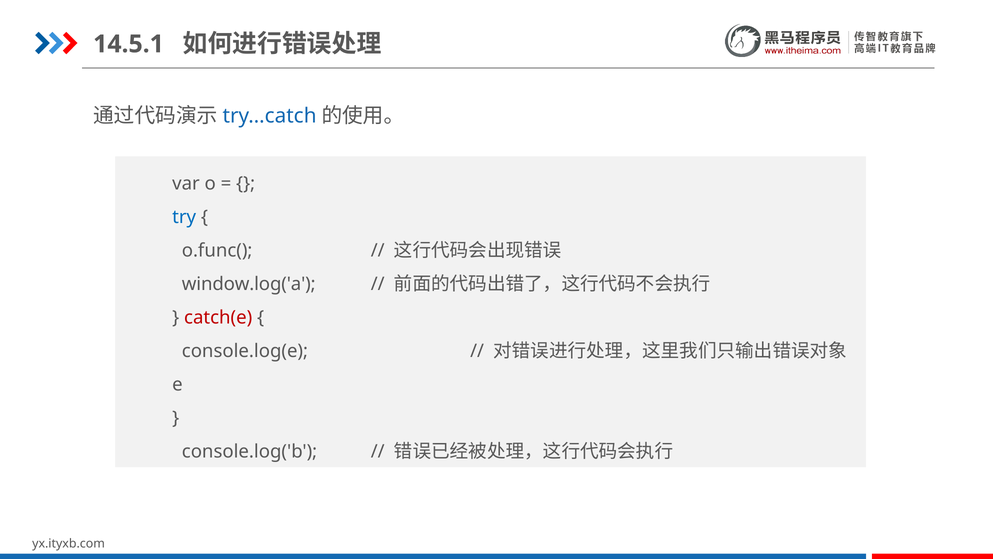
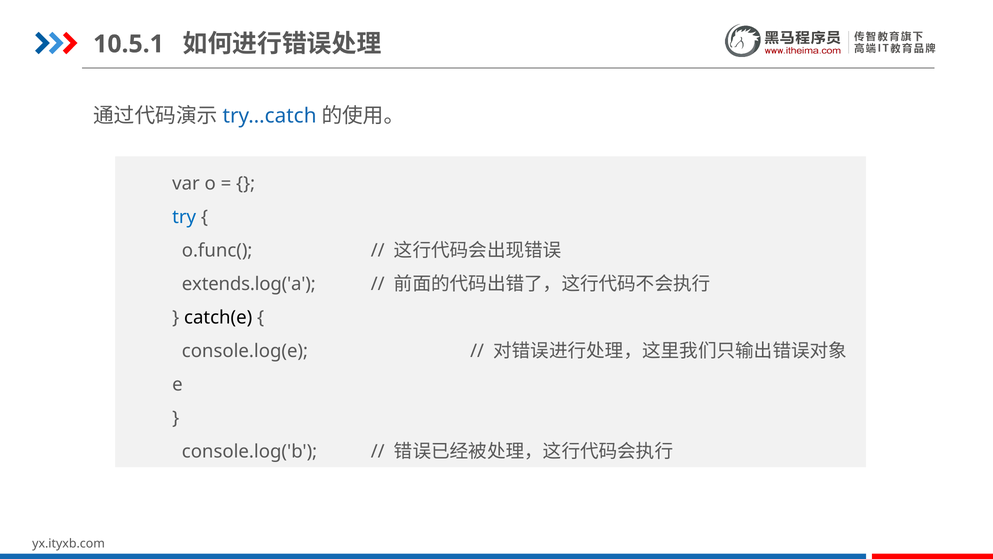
14.5.1: 14.5.1 -> 10.5.1
window.log('a: window.log('a -> extends.log('a
catch(e colour: red -> black
